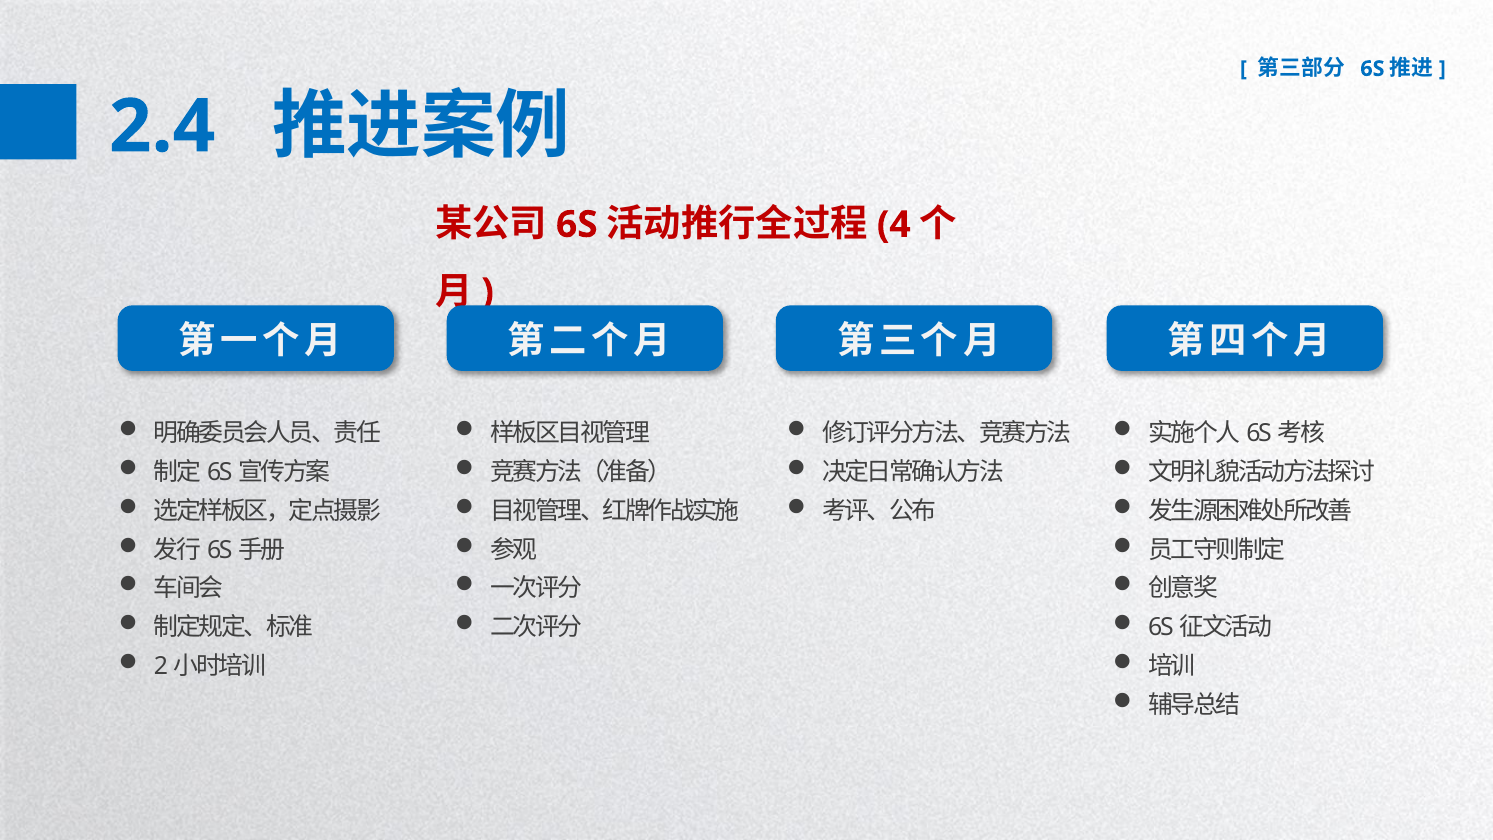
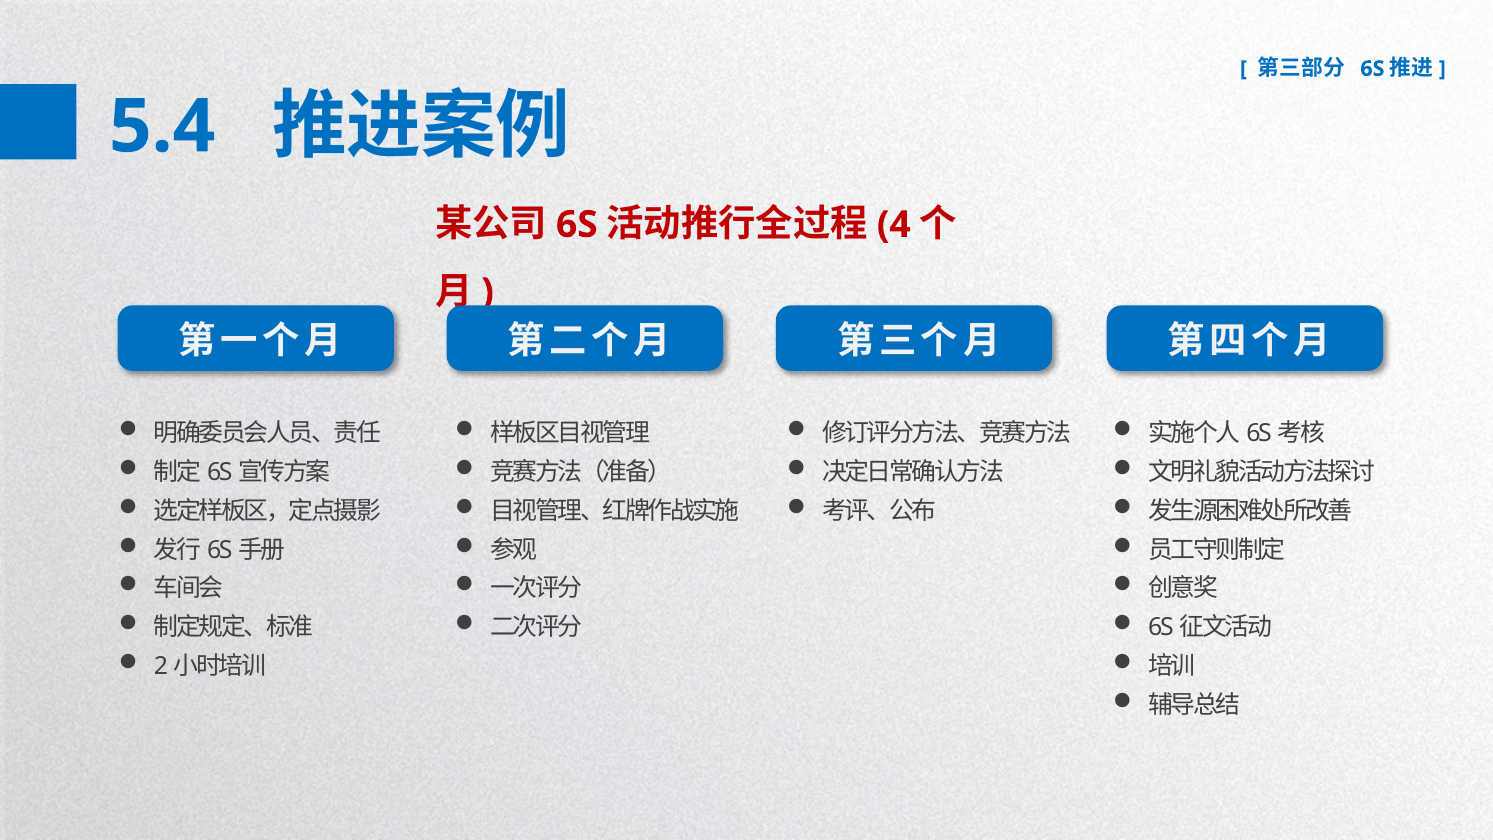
2.4: 2.4 -> 5.4
